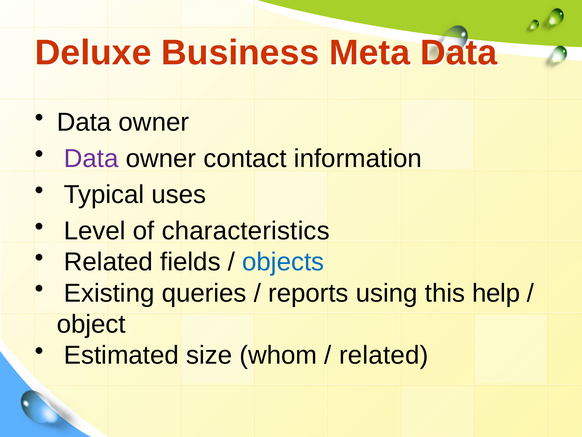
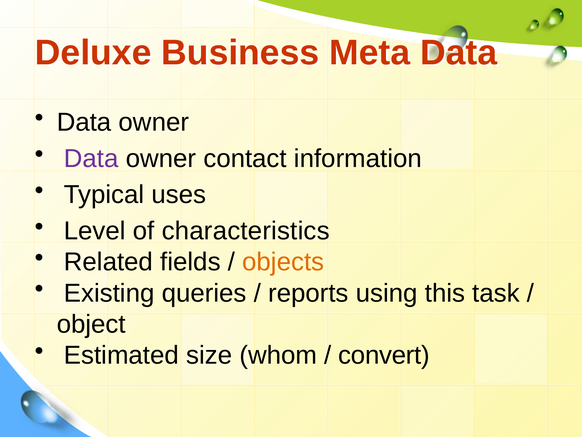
objects colour: blue -> orange
help: help -> task
related at (384, 355): related -> convert
